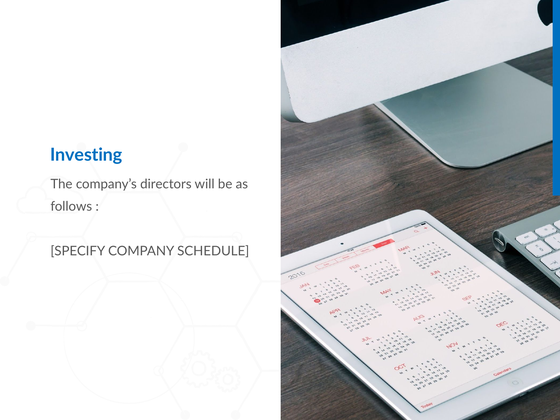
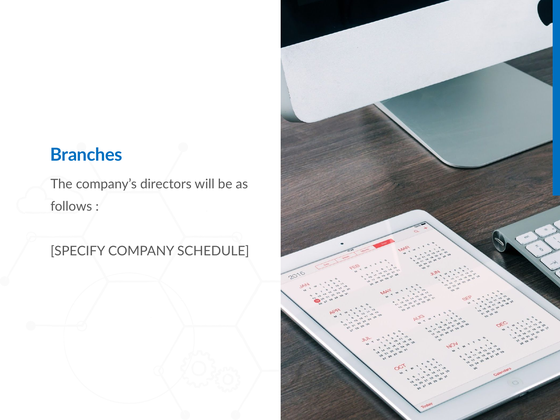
Investing: Investing -> Branches
